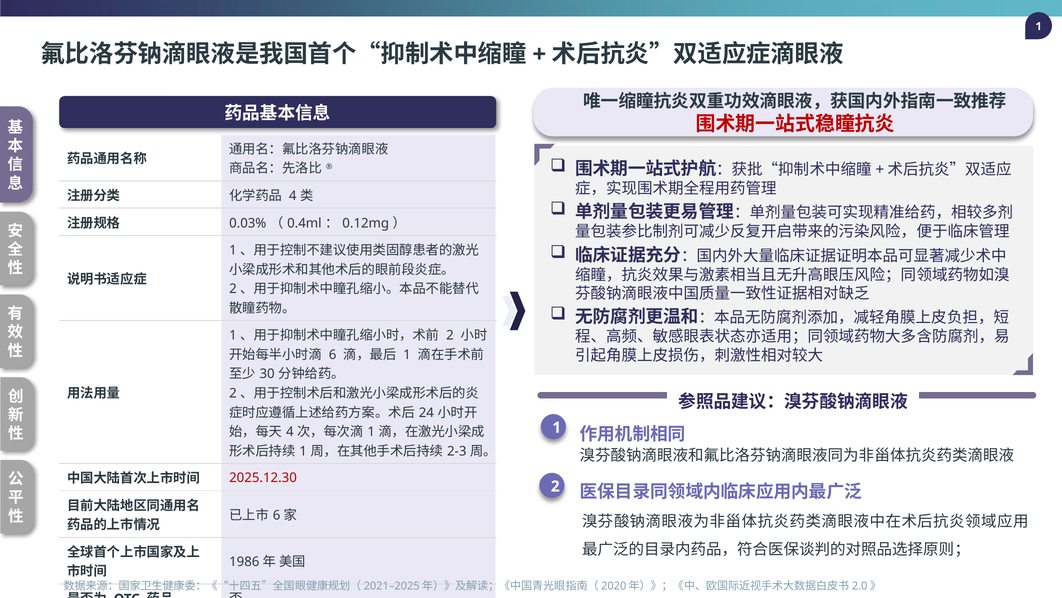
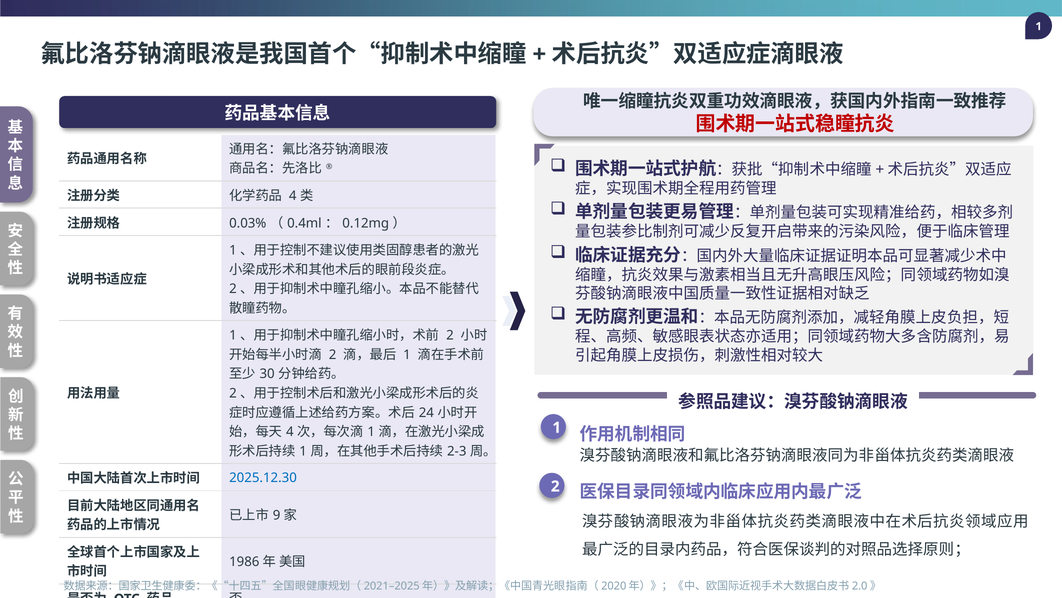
6 at (333, 354): 6 -> 2
2025.12.30 colour: red -> blue
6 at (277, 515): 6 -> 9
